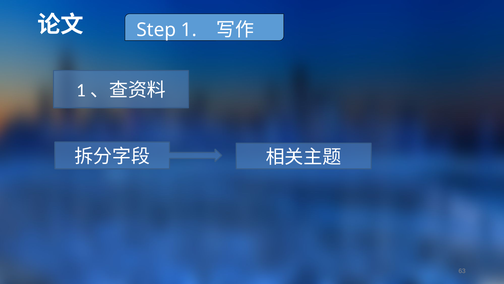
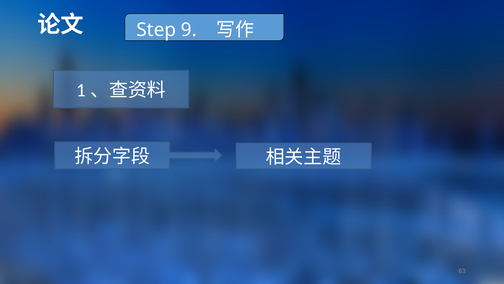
1: 1 -> 9
